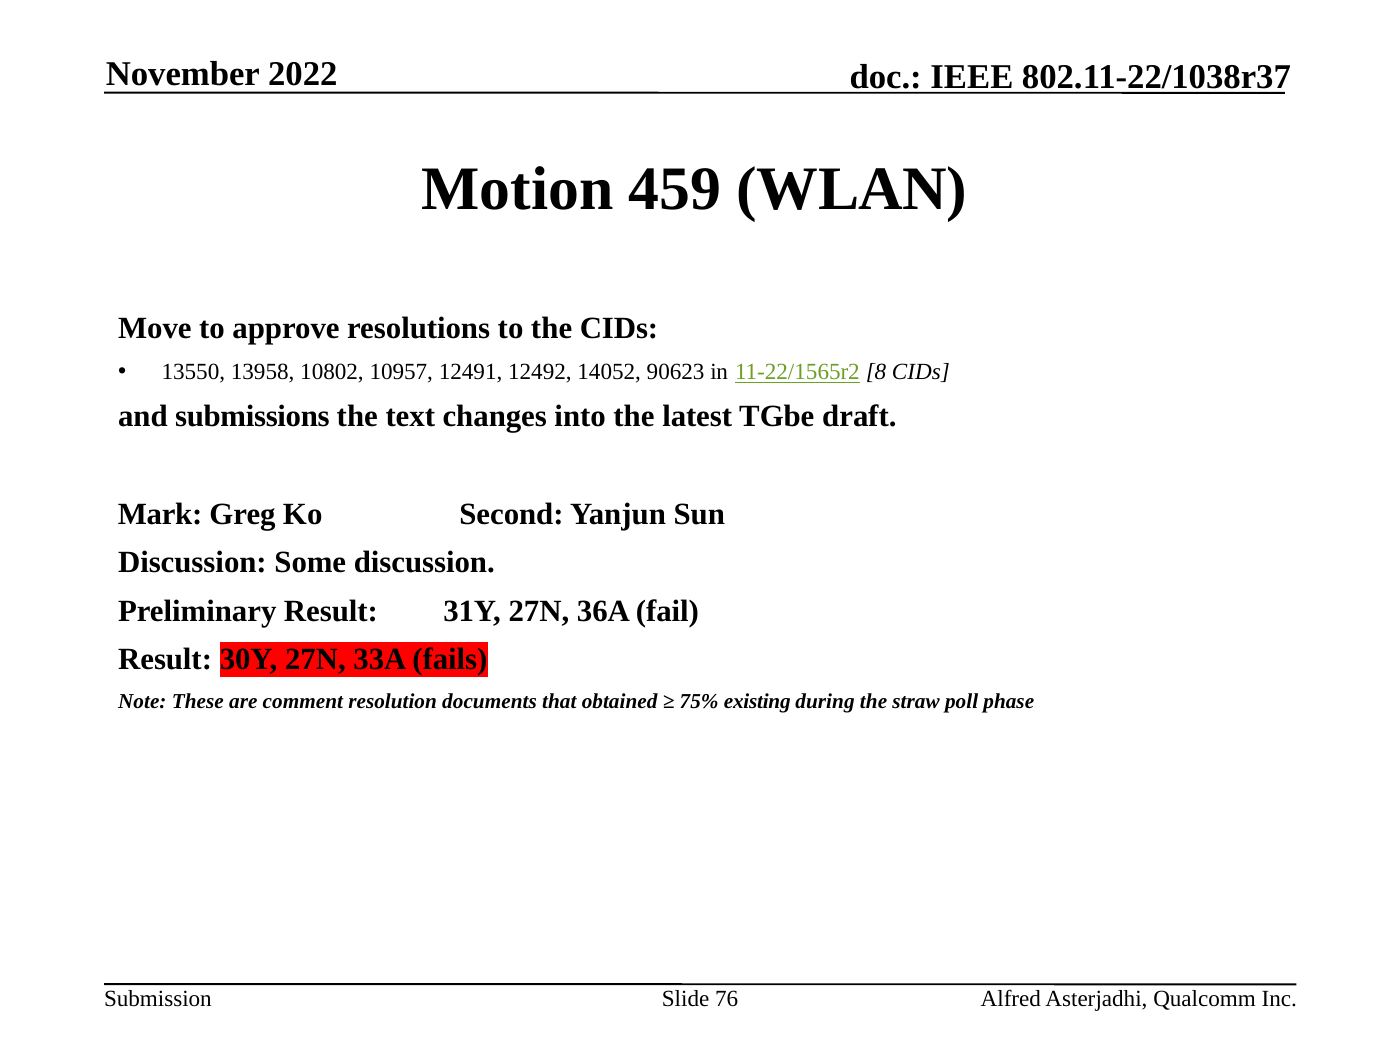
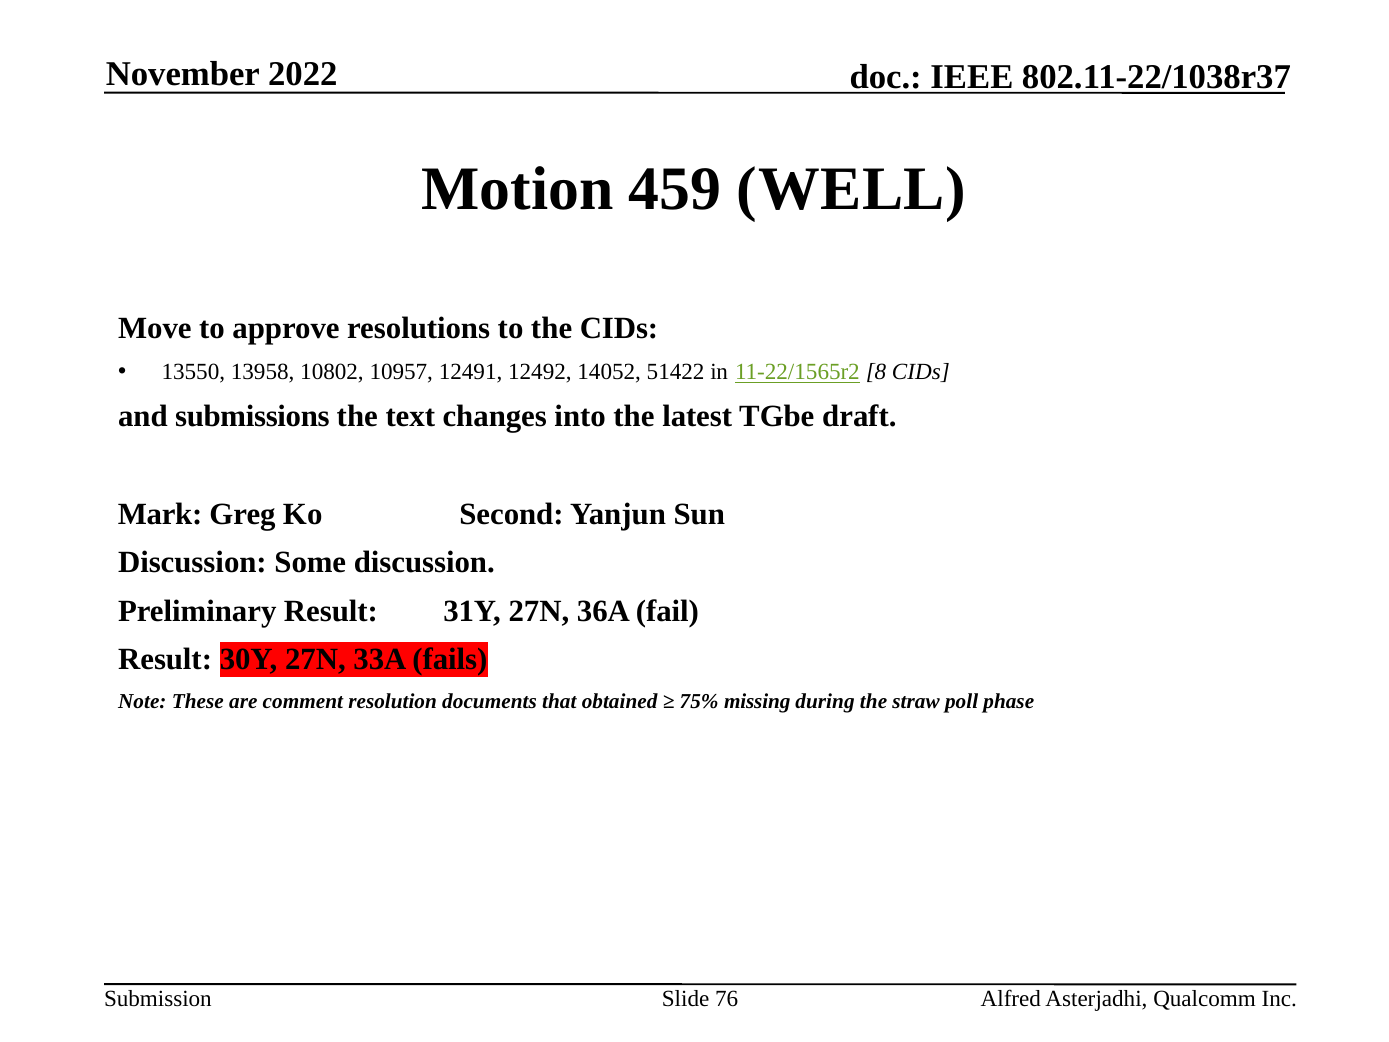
WLAN: WLAN -> WELL
90623: 90623 -> 51422
existing: existing -> missing
